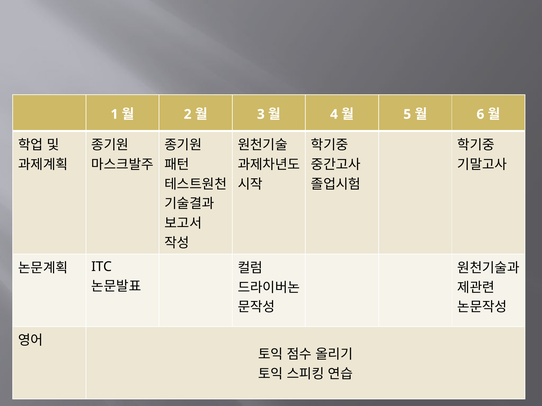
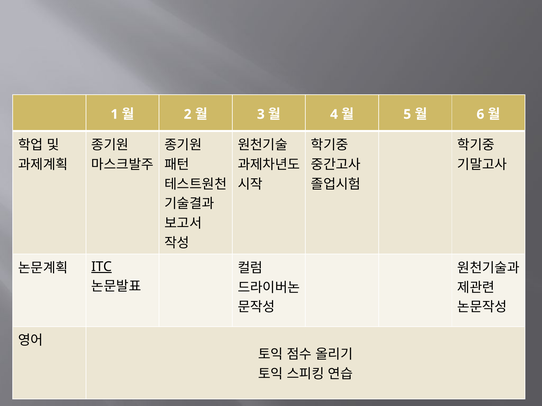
ITC underline: none -> present
